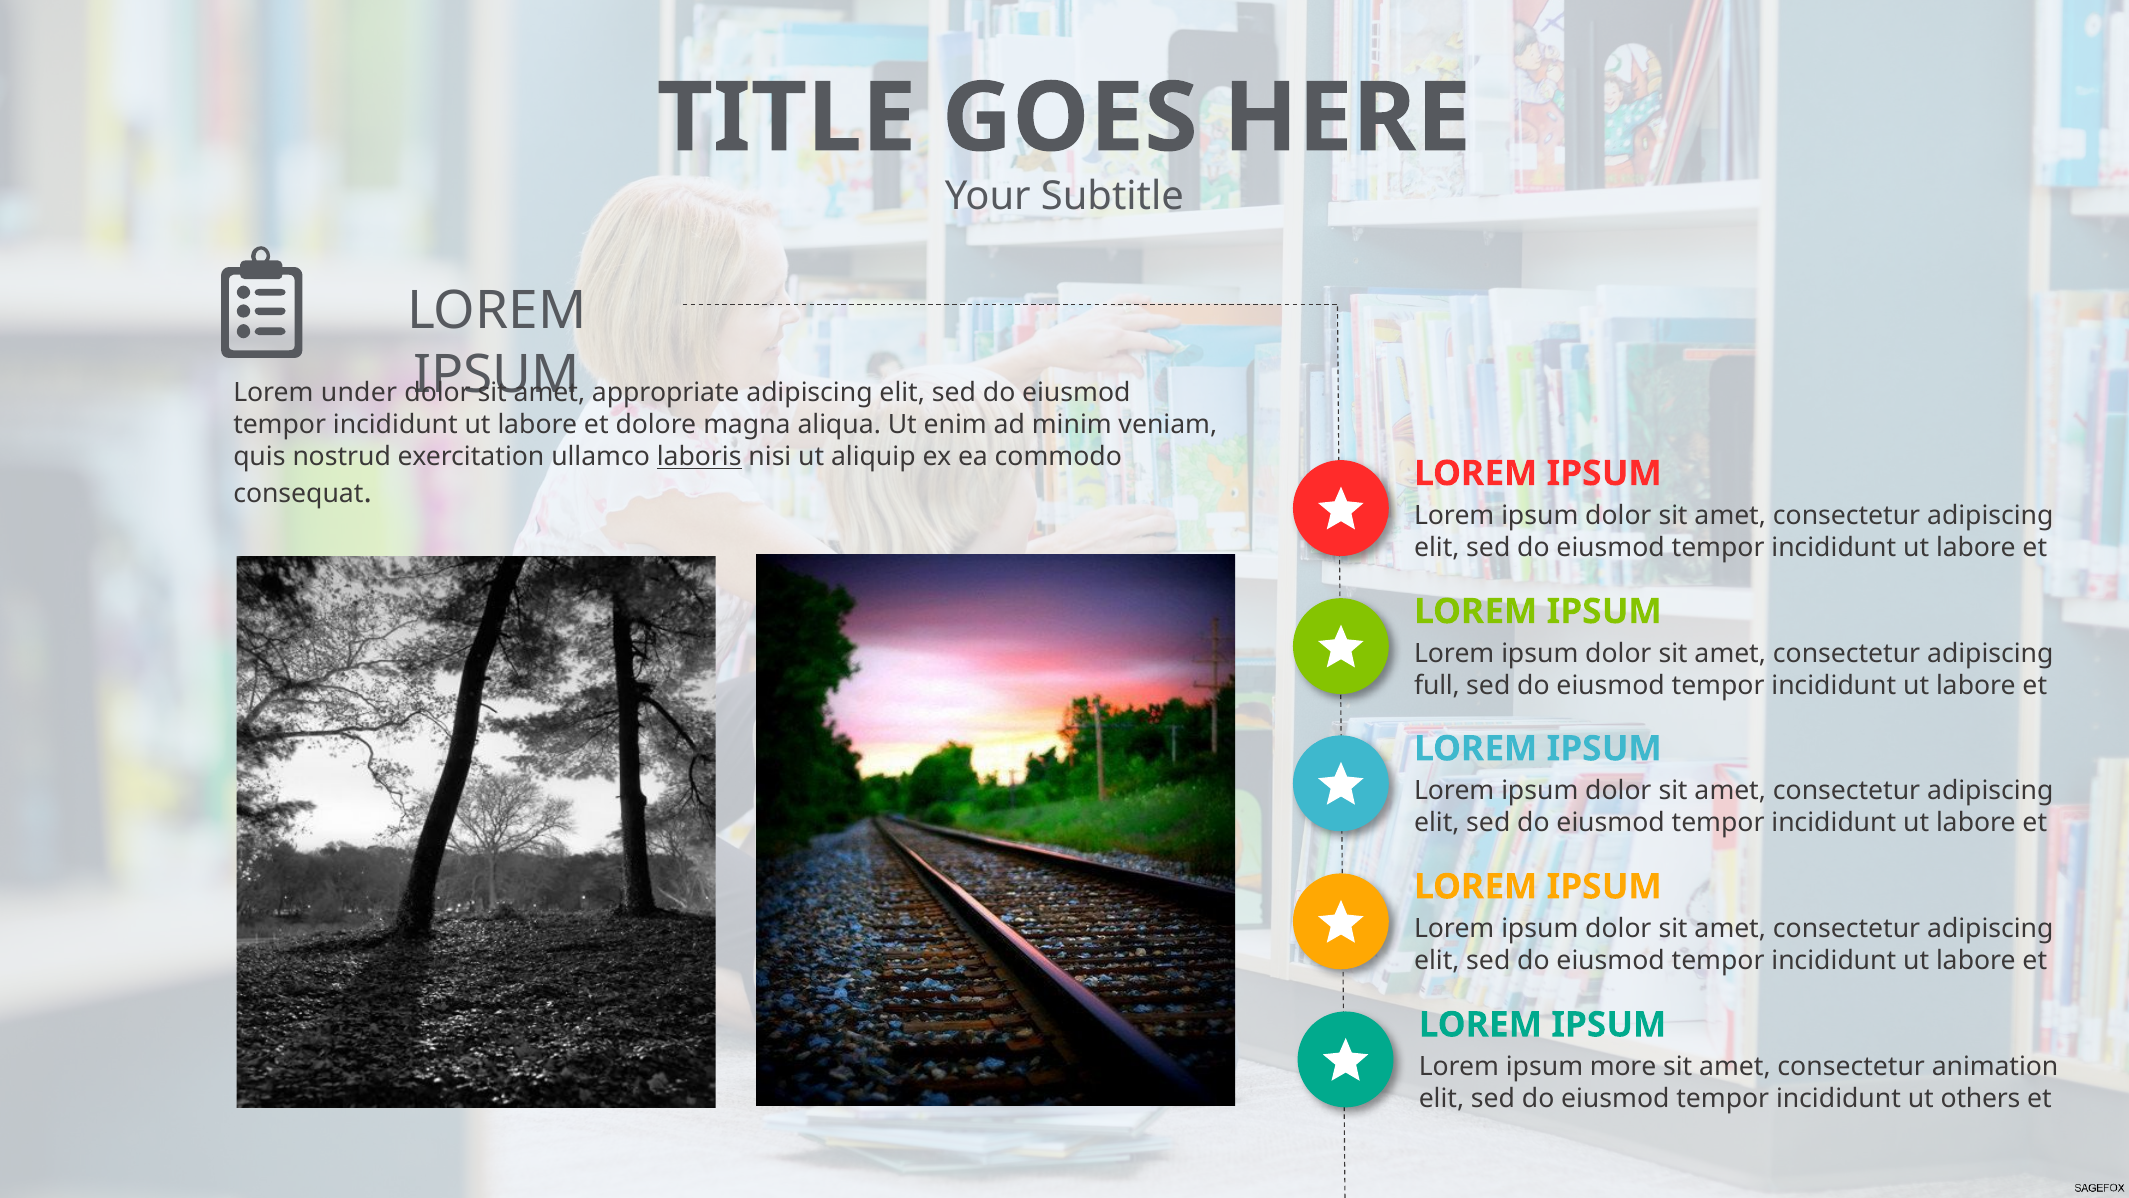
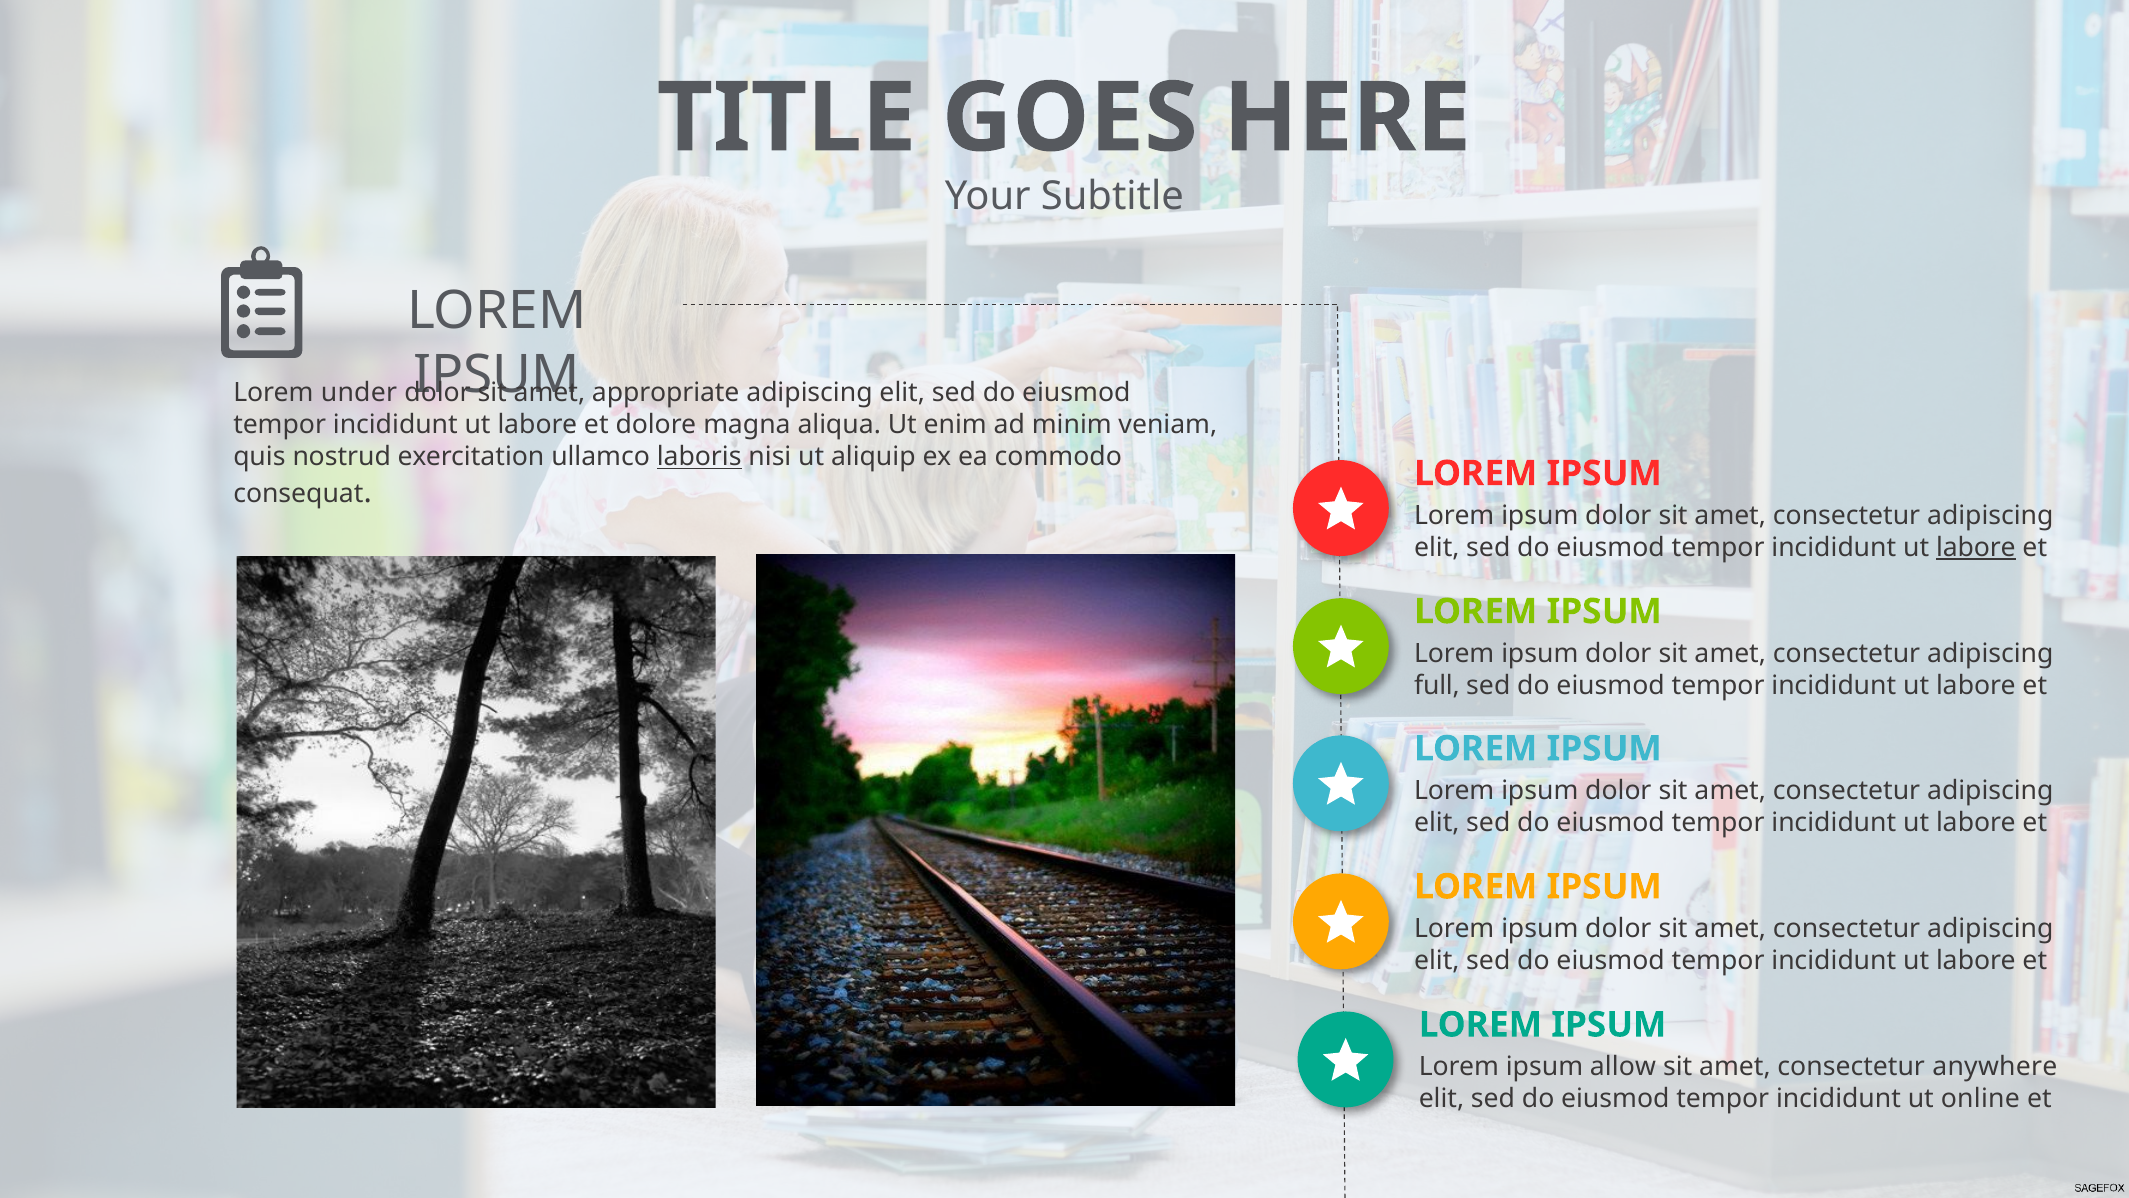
labore at (1976, 547) underline: none -> present
more: more -> allow
animation: animation -> anywhere
others: others -> online
